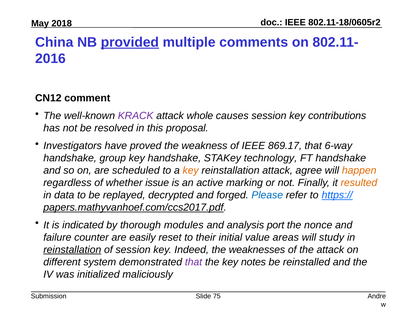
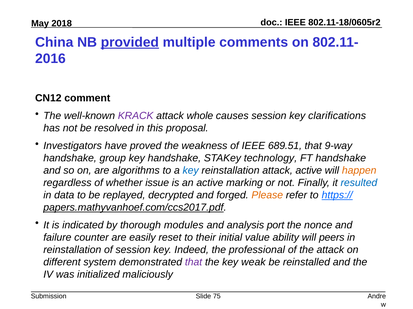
contributions: contributions -> clarifications
869.17: 869.17 -> 689.51
6-way: 6-way -> 9-way
scheduled: scheduled -> algorithms
key at (191, 171) colour: orange -> blue
attack agree: agree -> active
resulted colour: orange -> blue
Please colour: blue -> orange
areas: areas -> ability
study: study -> peers
reinstallation at (72, 250) underline: present -> none
weaknesses: weaknesses -> professional
notes: notes -> weak
